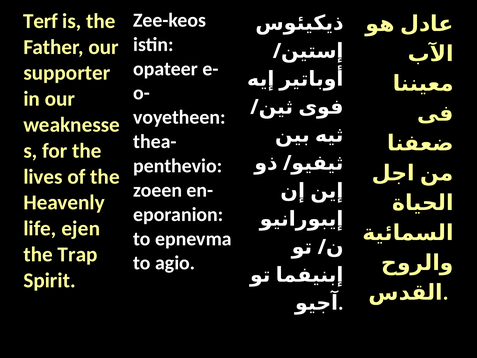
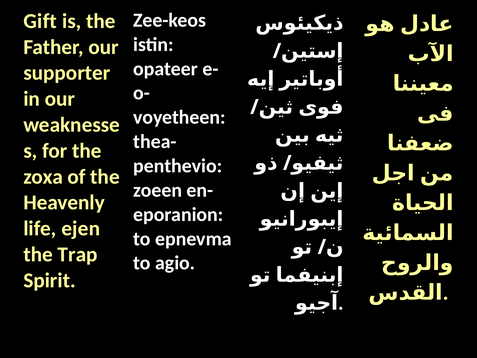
Terf: Terf -> Gift
lives: lives -> zoxa
